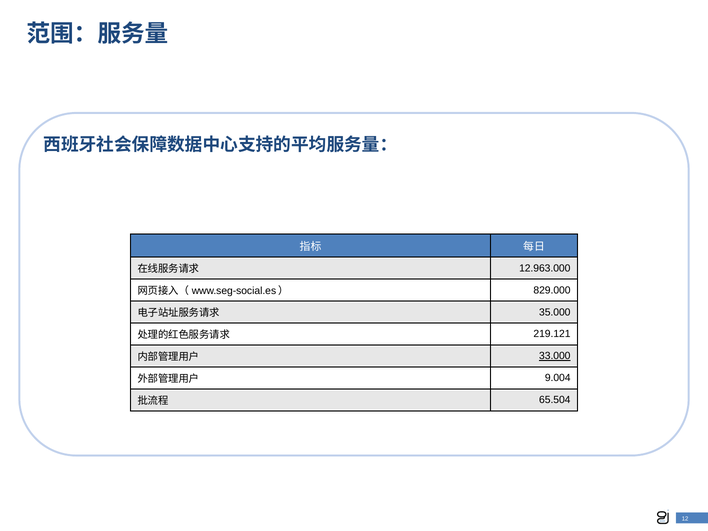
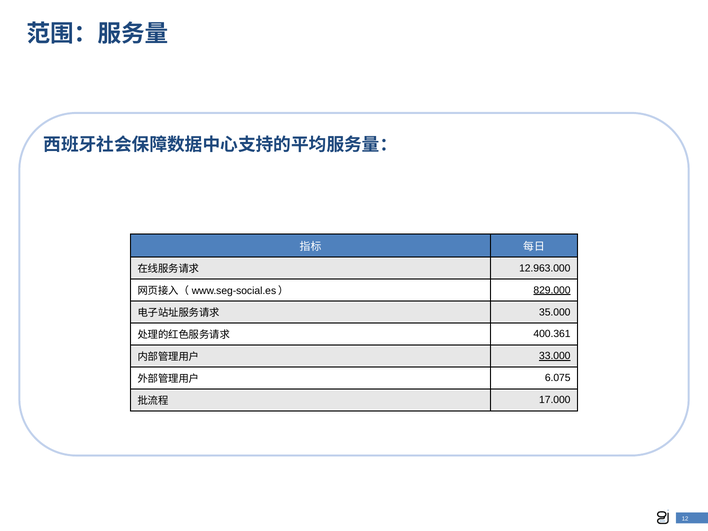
829.000 underline: none -> present
219.121: 219.121 -> 400.361
9.004: 9.004 -> 6.075
65.504: 65.504 -> 17.000
